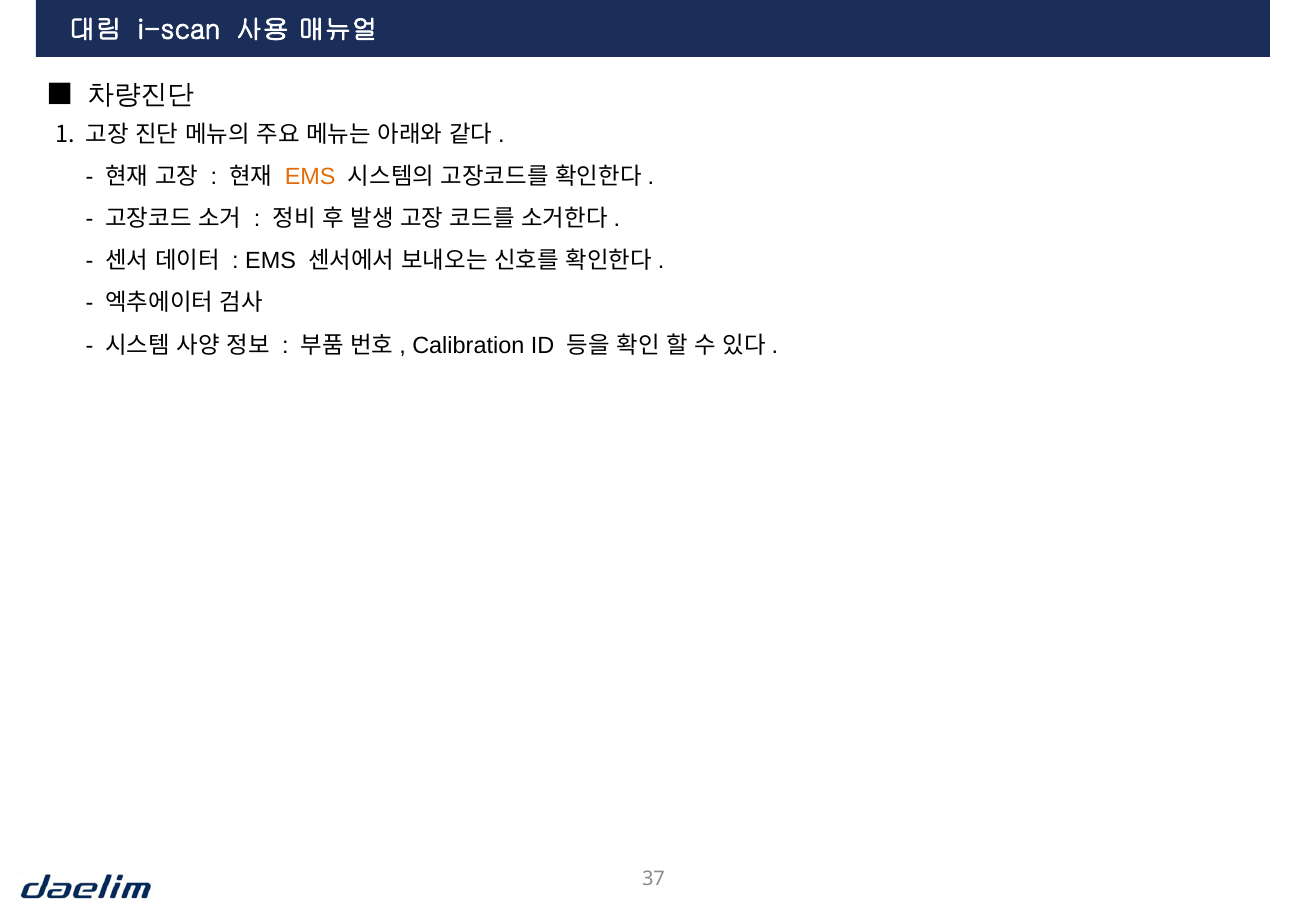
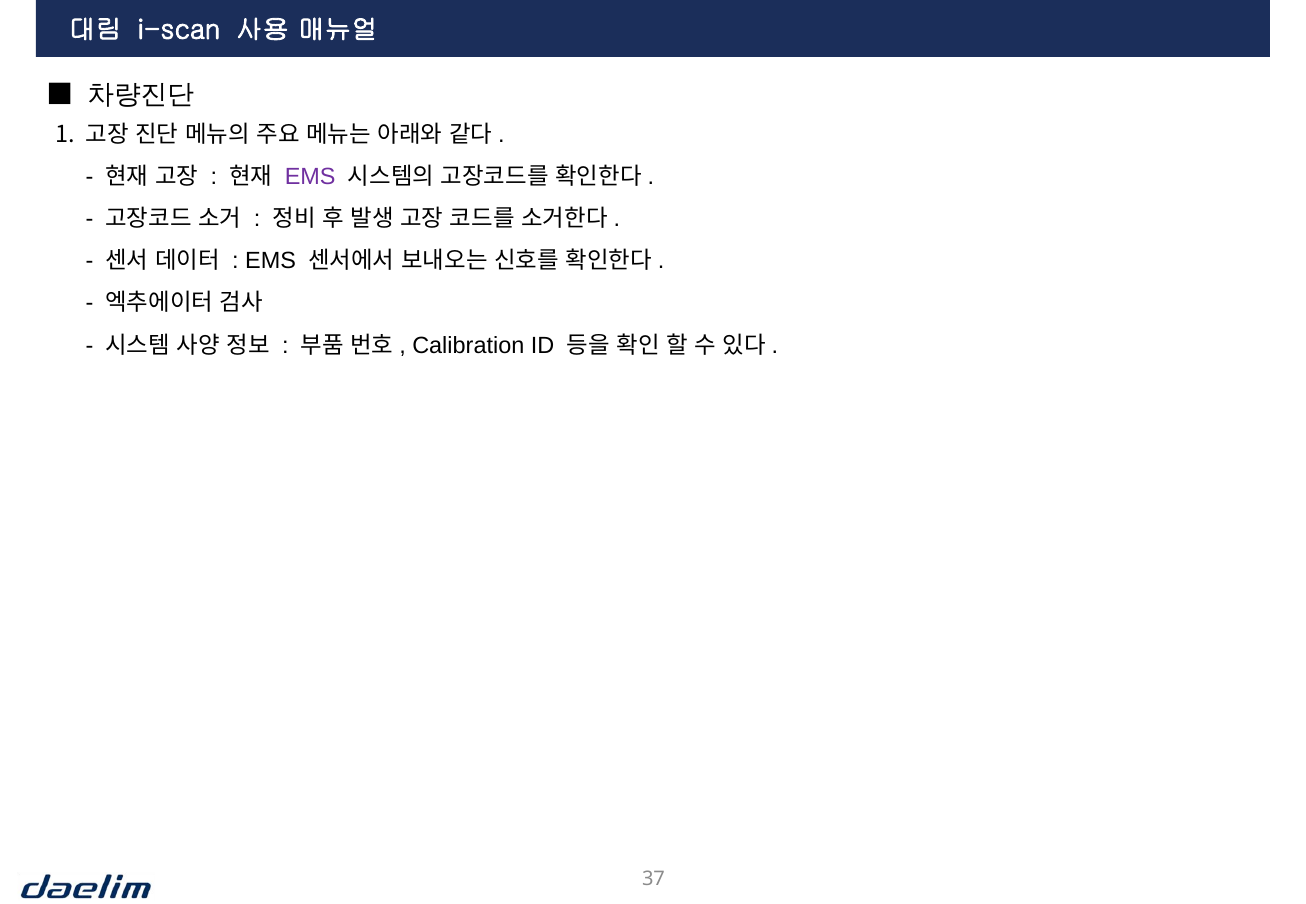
EMS at (310, 177) colour: orange -> purple
